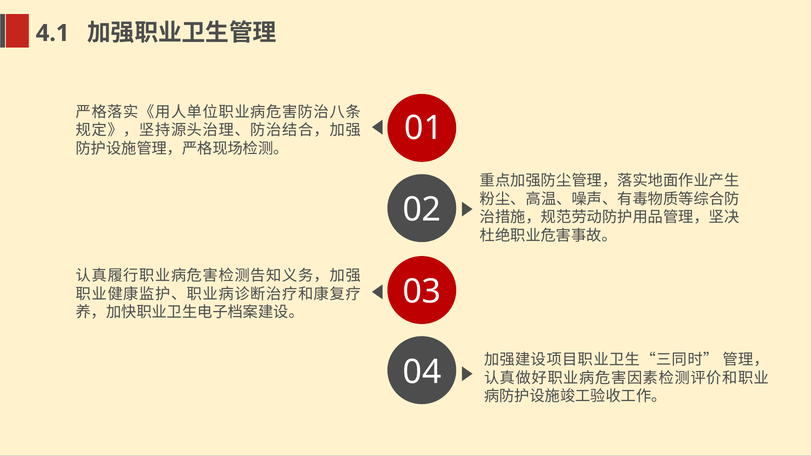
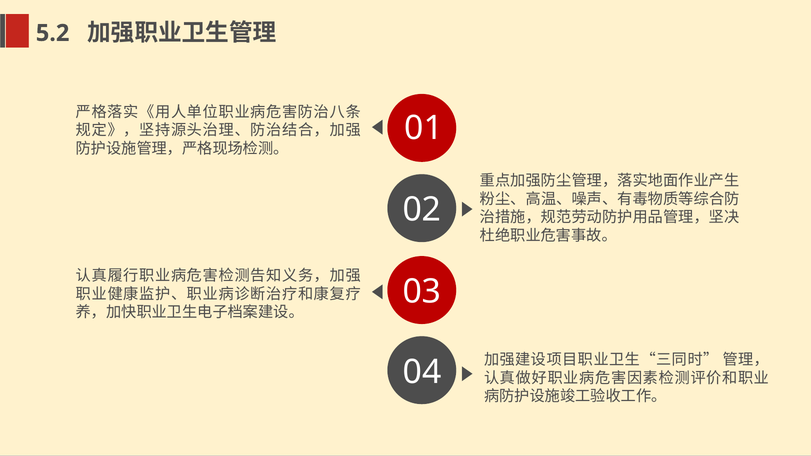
4.1: 4.1 -> 5.2
